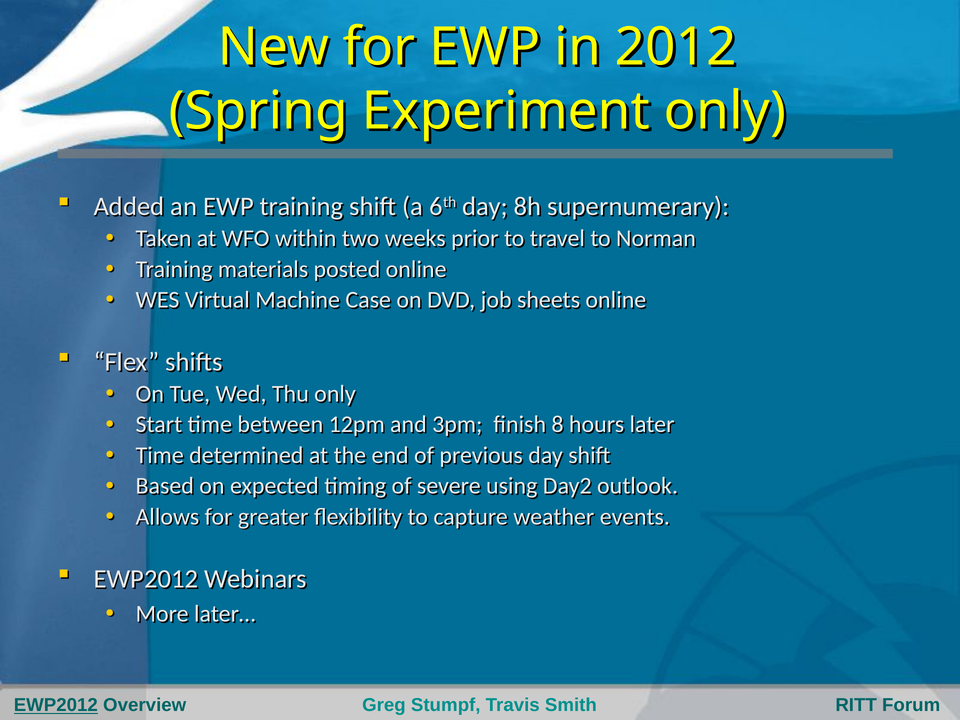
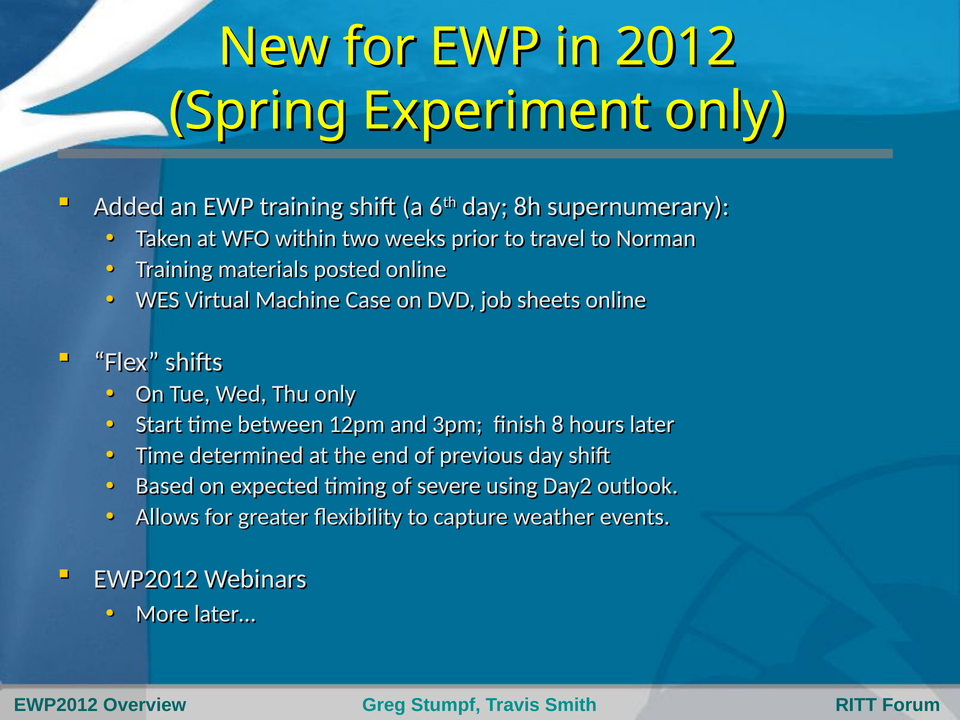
EWP2012 at (56, 705) underline: present -> none
